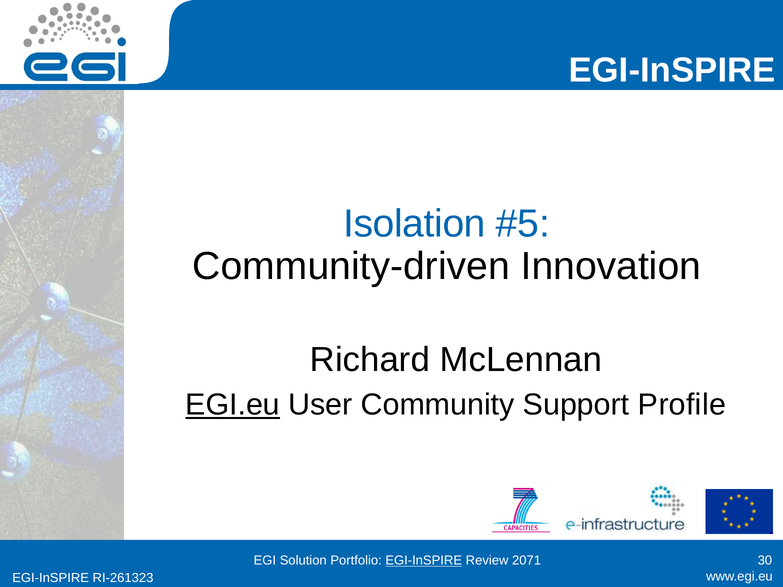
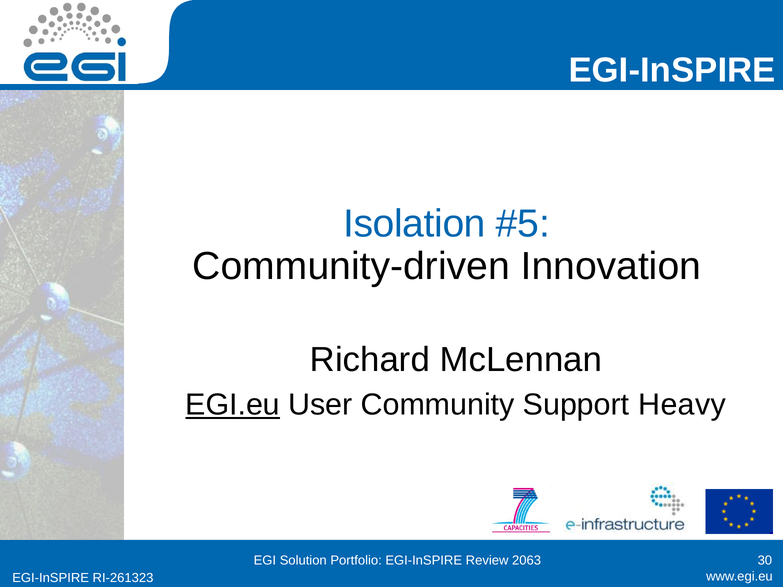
Profile: Profile -> Heavy
EGI-InSPIRE at (424, 561) underline: present -> none
2071: 2071 -> 2063
